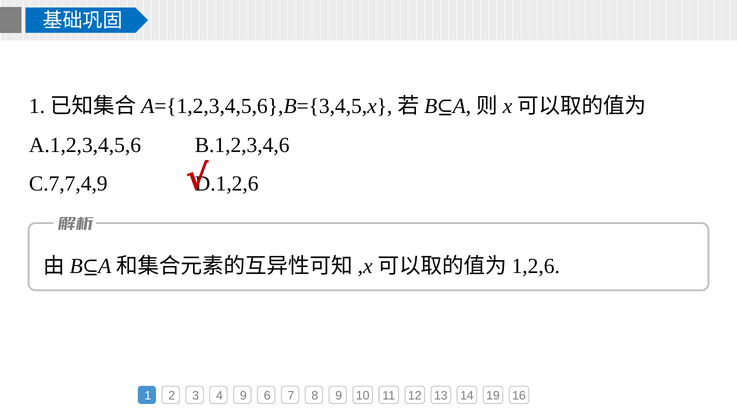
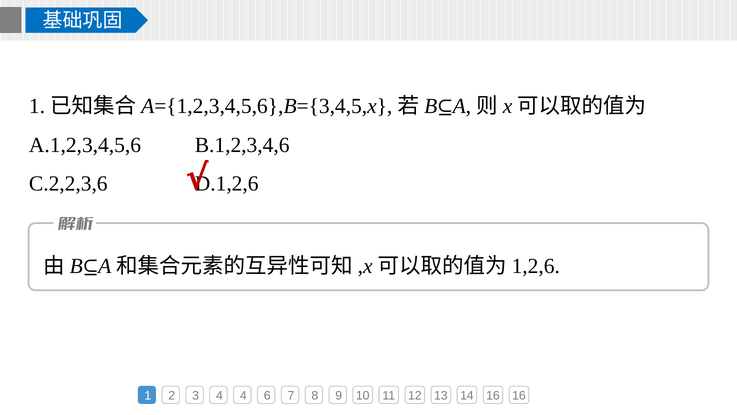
C.7,7,4,9: C.7,7,4,9 -> C.2,2,3,6
4 9: 9 -> 4
14 19: 19 -> 16
